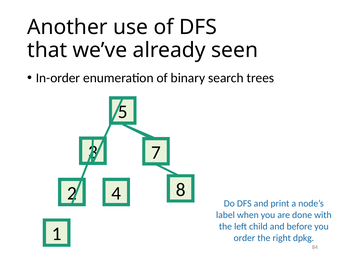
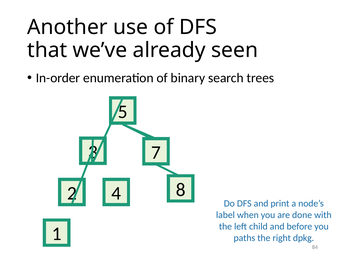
order: order -> paths
